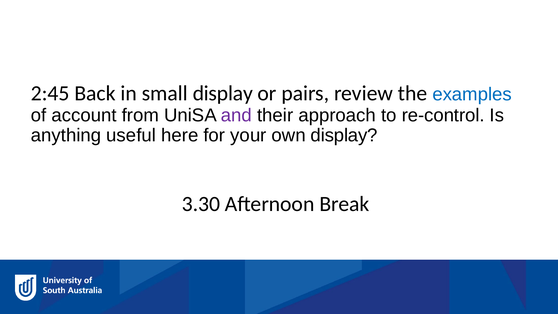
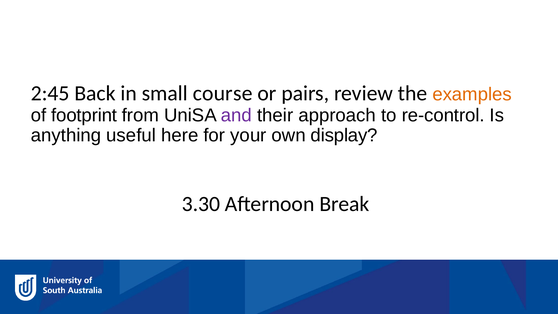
small display: display -> course
examples colour: blue -> orange
account: account -> footprint
